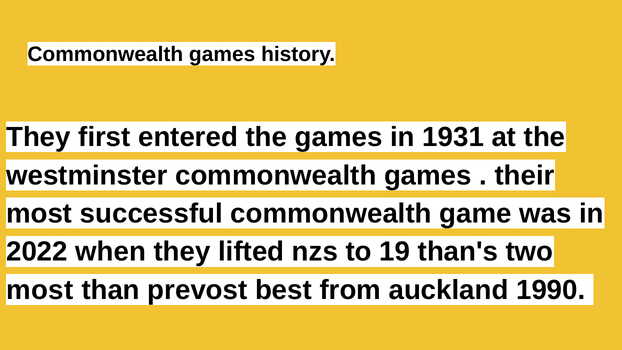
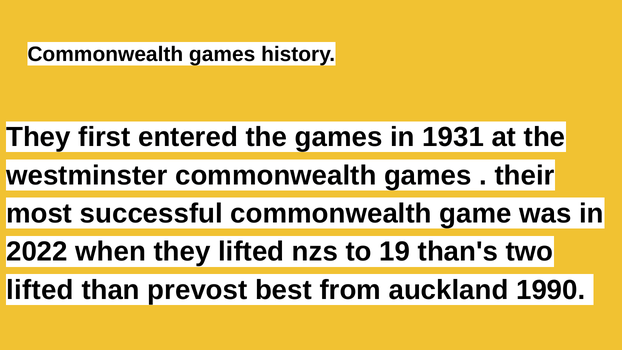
most at (40, 290): most -> lifted
